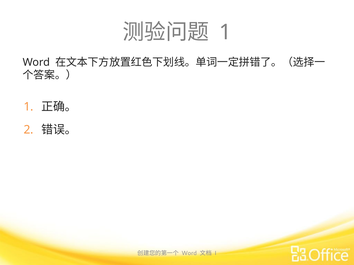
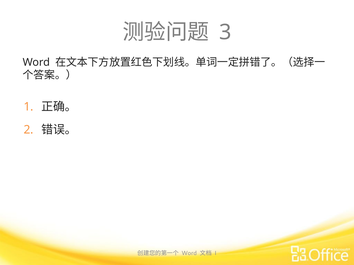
1 at (225, 32): 1 -> 3
